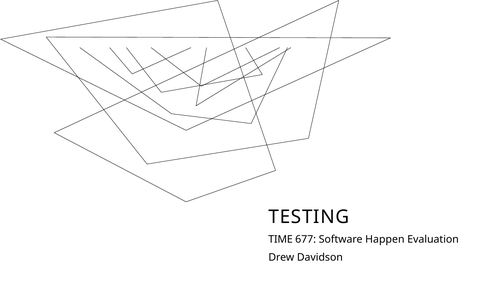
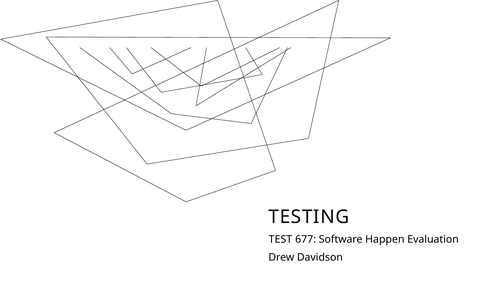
TIME: TIME -> TEST
